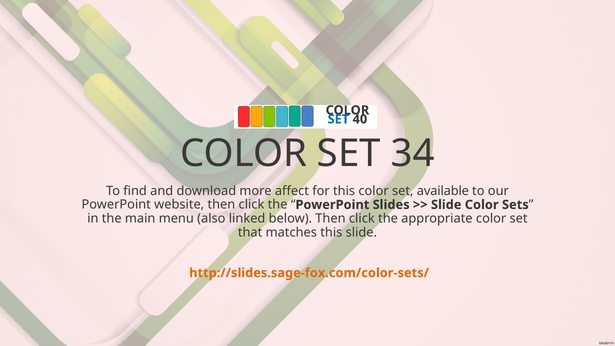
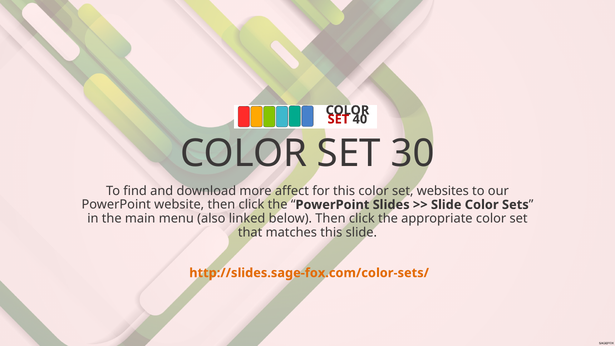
SET at (338, 119) colour: blue -> red
34: 34 -> 30
available: available -> websites
